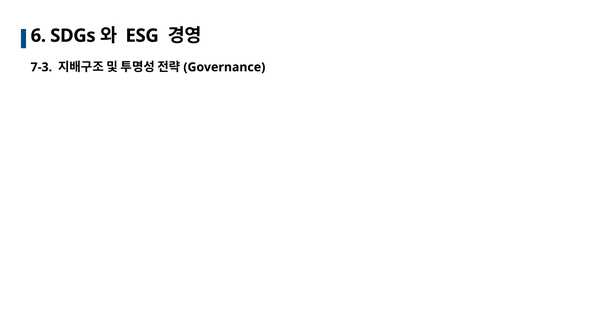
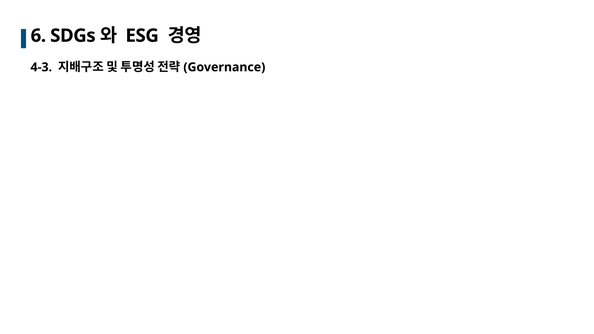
7-3: 7-3 -> 4-3
